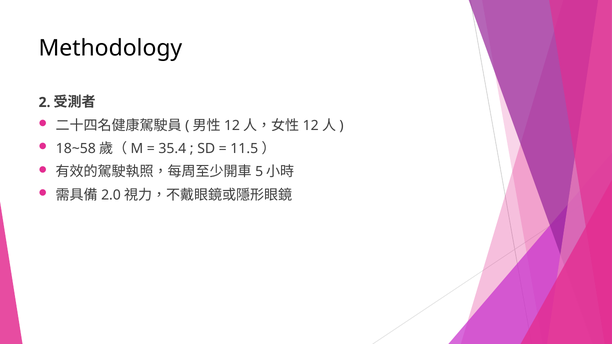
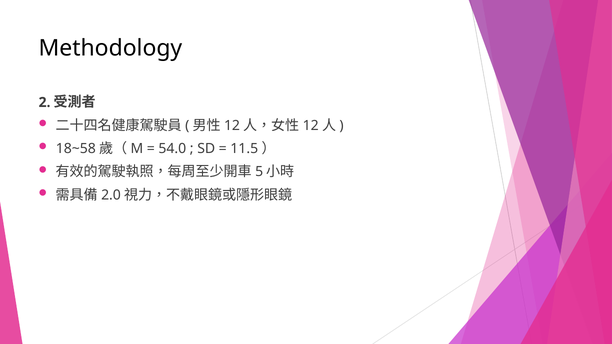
35.4: 35.4 -> 54.0
